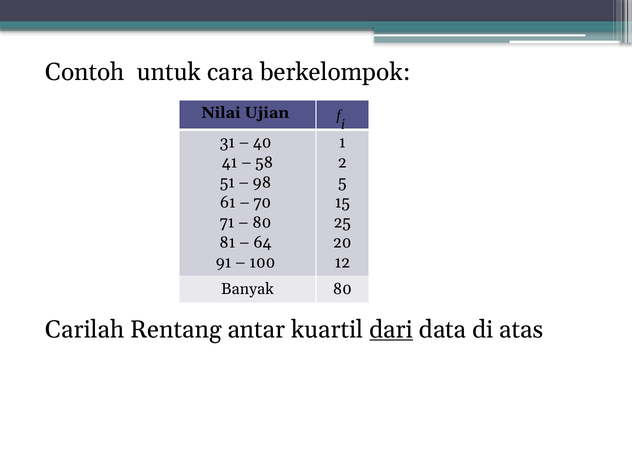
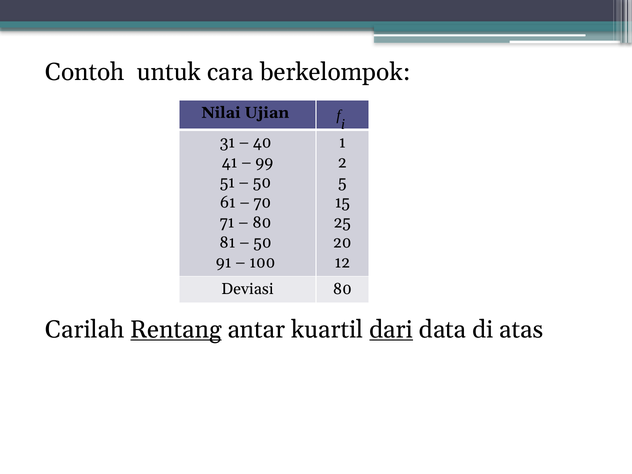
58: 58 -> 99
98 at (262, 182): 98 -> 50
64 at (263, 243): 64 -> 50
Banyak: Banyak -> Deviasi
Rentang underline: none -> present
